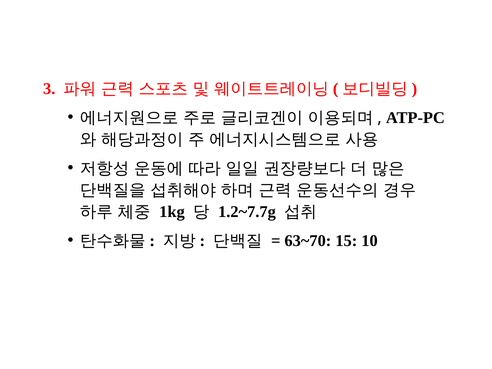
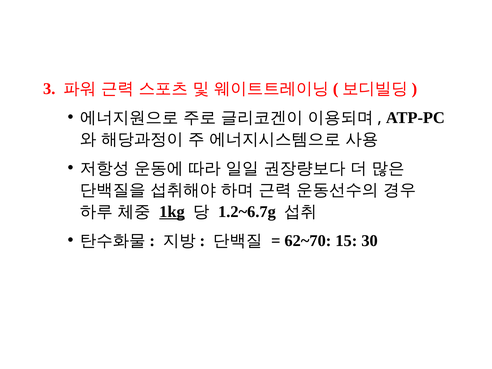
1kg underline: none -> present
1.2~7.7g: 1.2~7.7g -> 1.2~6.7g
63~70: 63~70 -> 62~70
10: 10 -> 30
